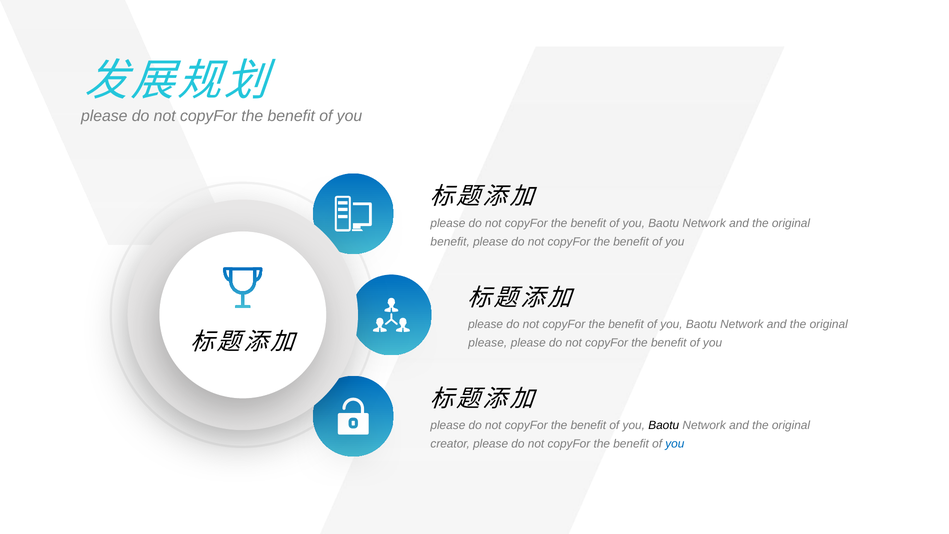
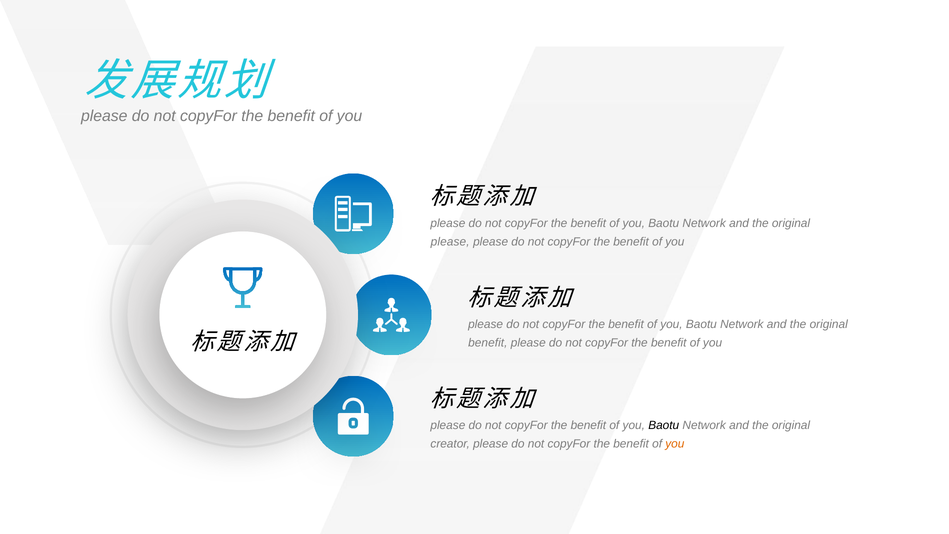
benefit at (450, 242): benefit -> please
please at (488, 343): please -> benefit
you at (675, 444) colour: blue -> orange
